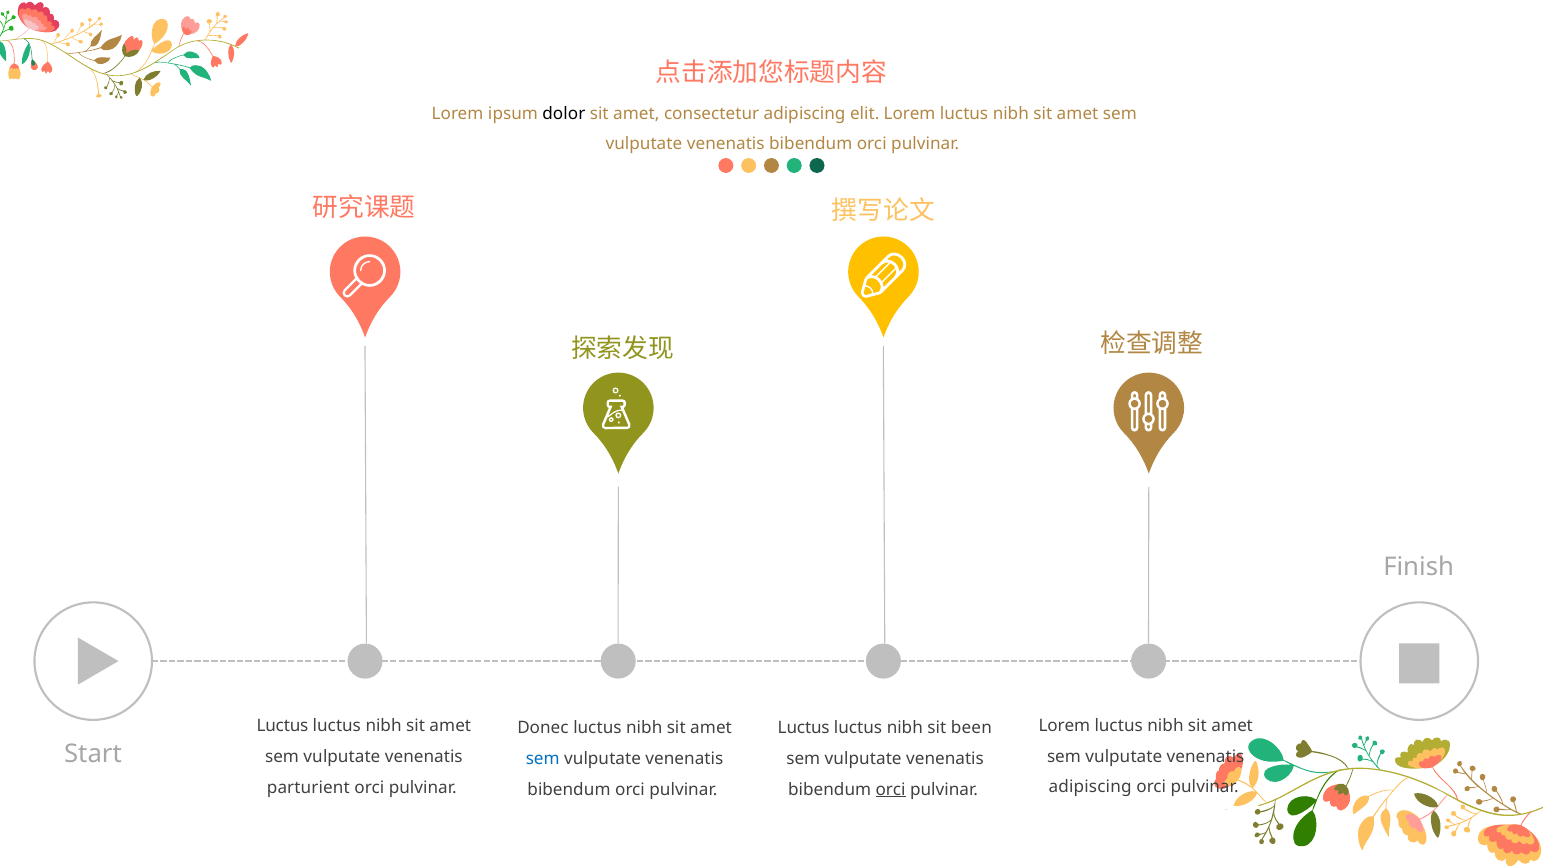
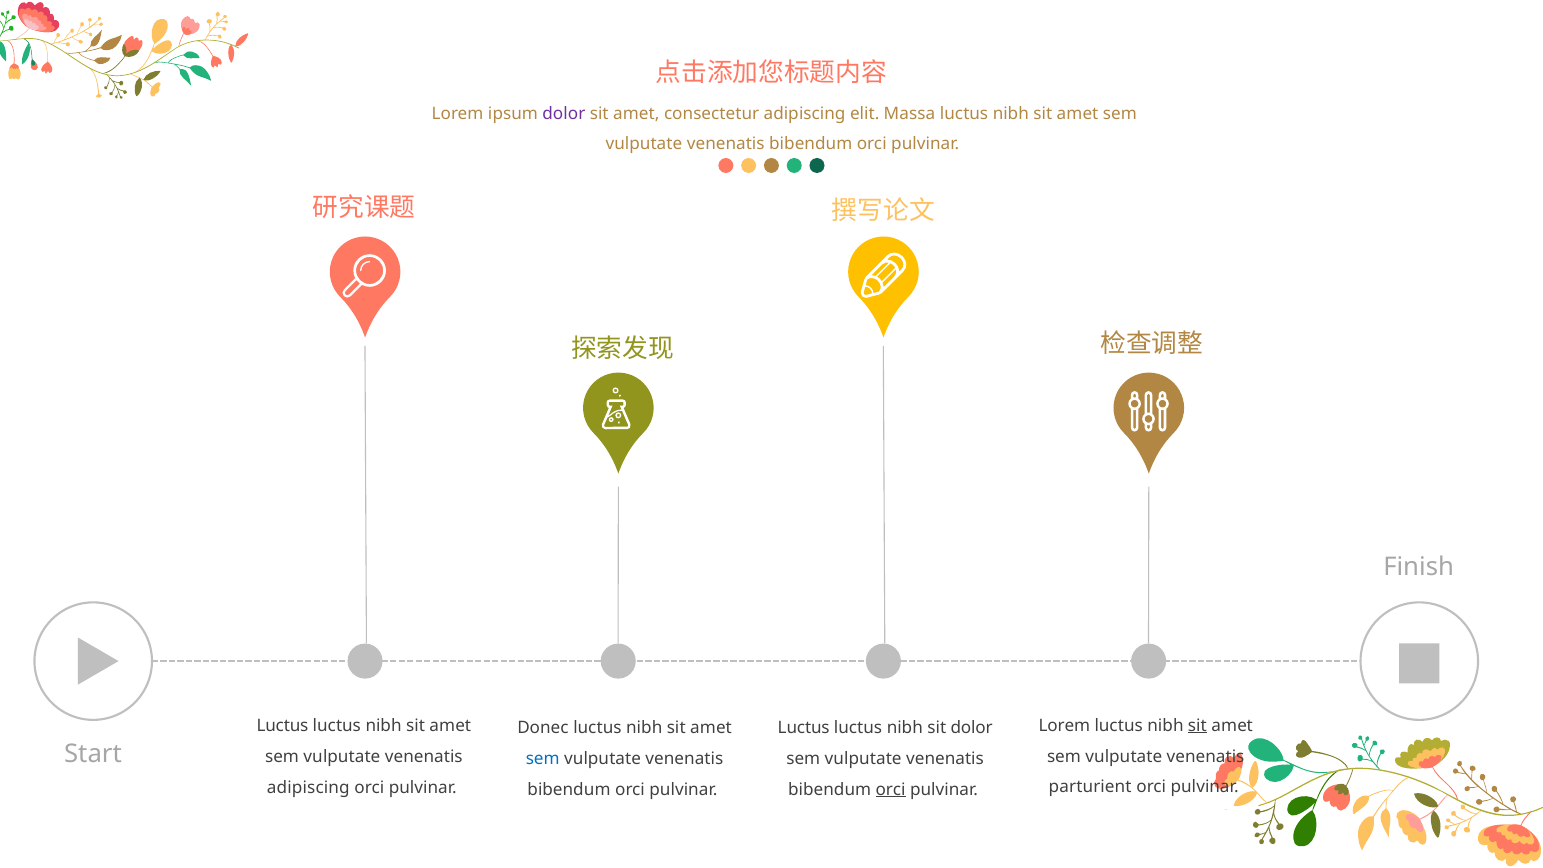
dolor at (564, 113) colour: black -> purple
elit Lorem: Lorem -> Massa
sit at (1197, 726) underline: none -> present
sit been: been -> dolor
adipiscing at (1090, 787): adipiscing -> parturient
parturient at (308, 788): parturient -> adipiscing
